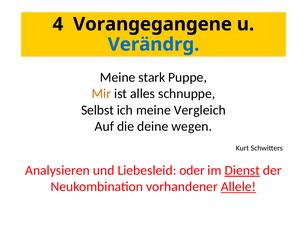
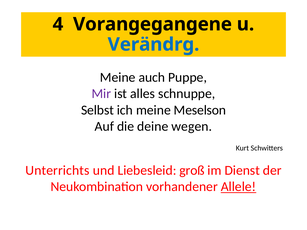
stark: stark -> auch
Mir colour: orange -> purple
Vergleich: Vergleich -> Meselson
Analysieren: Analysieren -> Unterrichts
oder: oder -> groß
Dienst underline: present -> none
